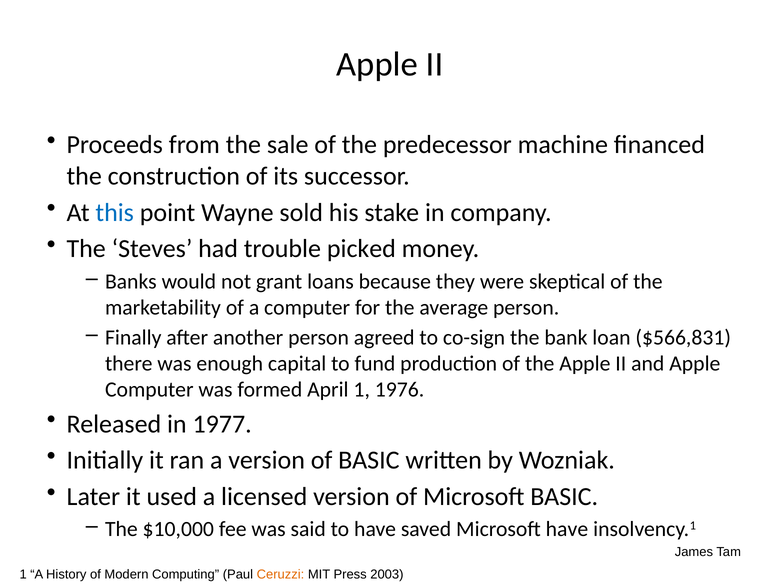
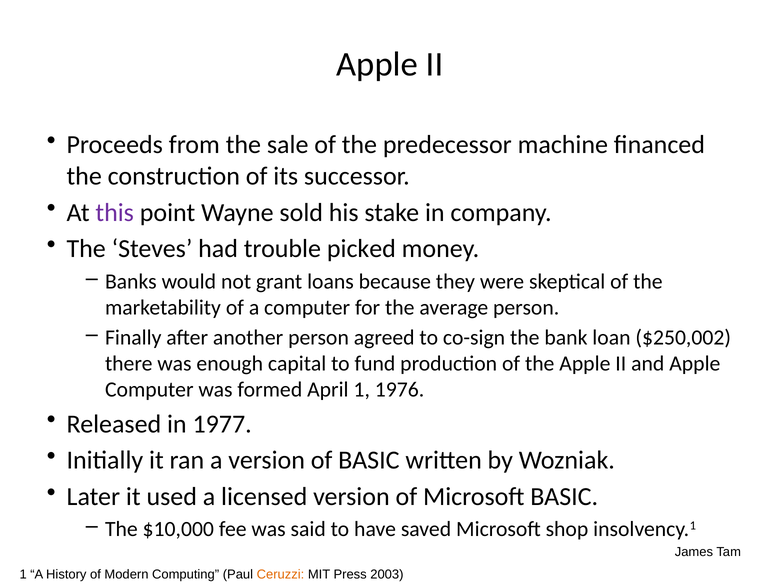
this colour: blue -> purple
$566,831: $566,831 -> $250,002
Microsoft have: have -> shop
